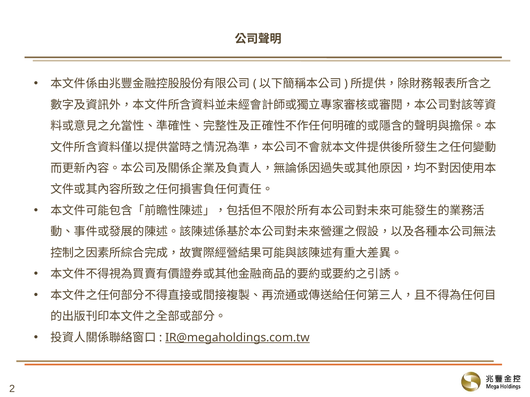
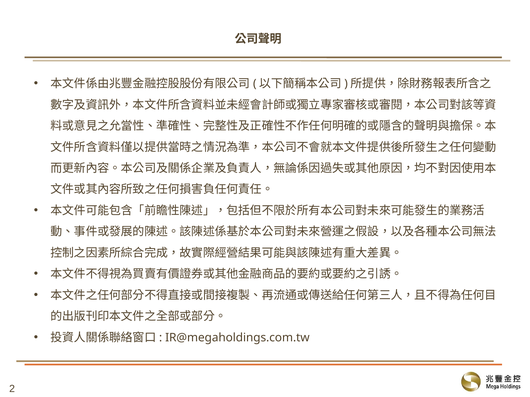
IR@megaholdings.com.tw underline: present -> none
